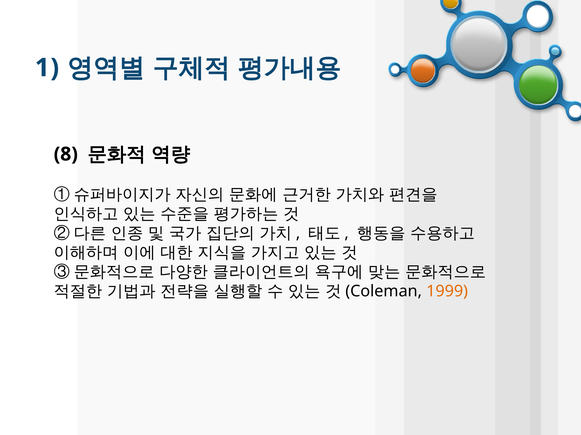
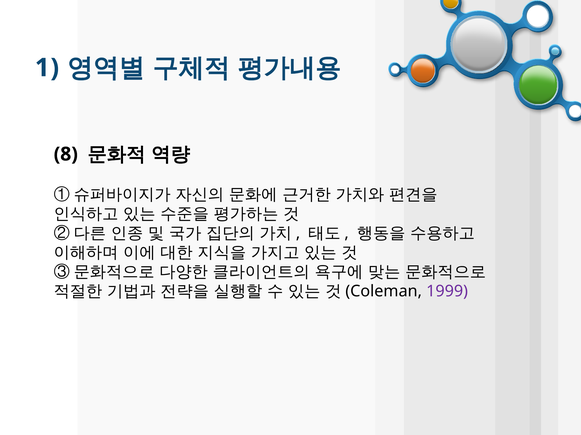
1999 colour: orange -> purple
